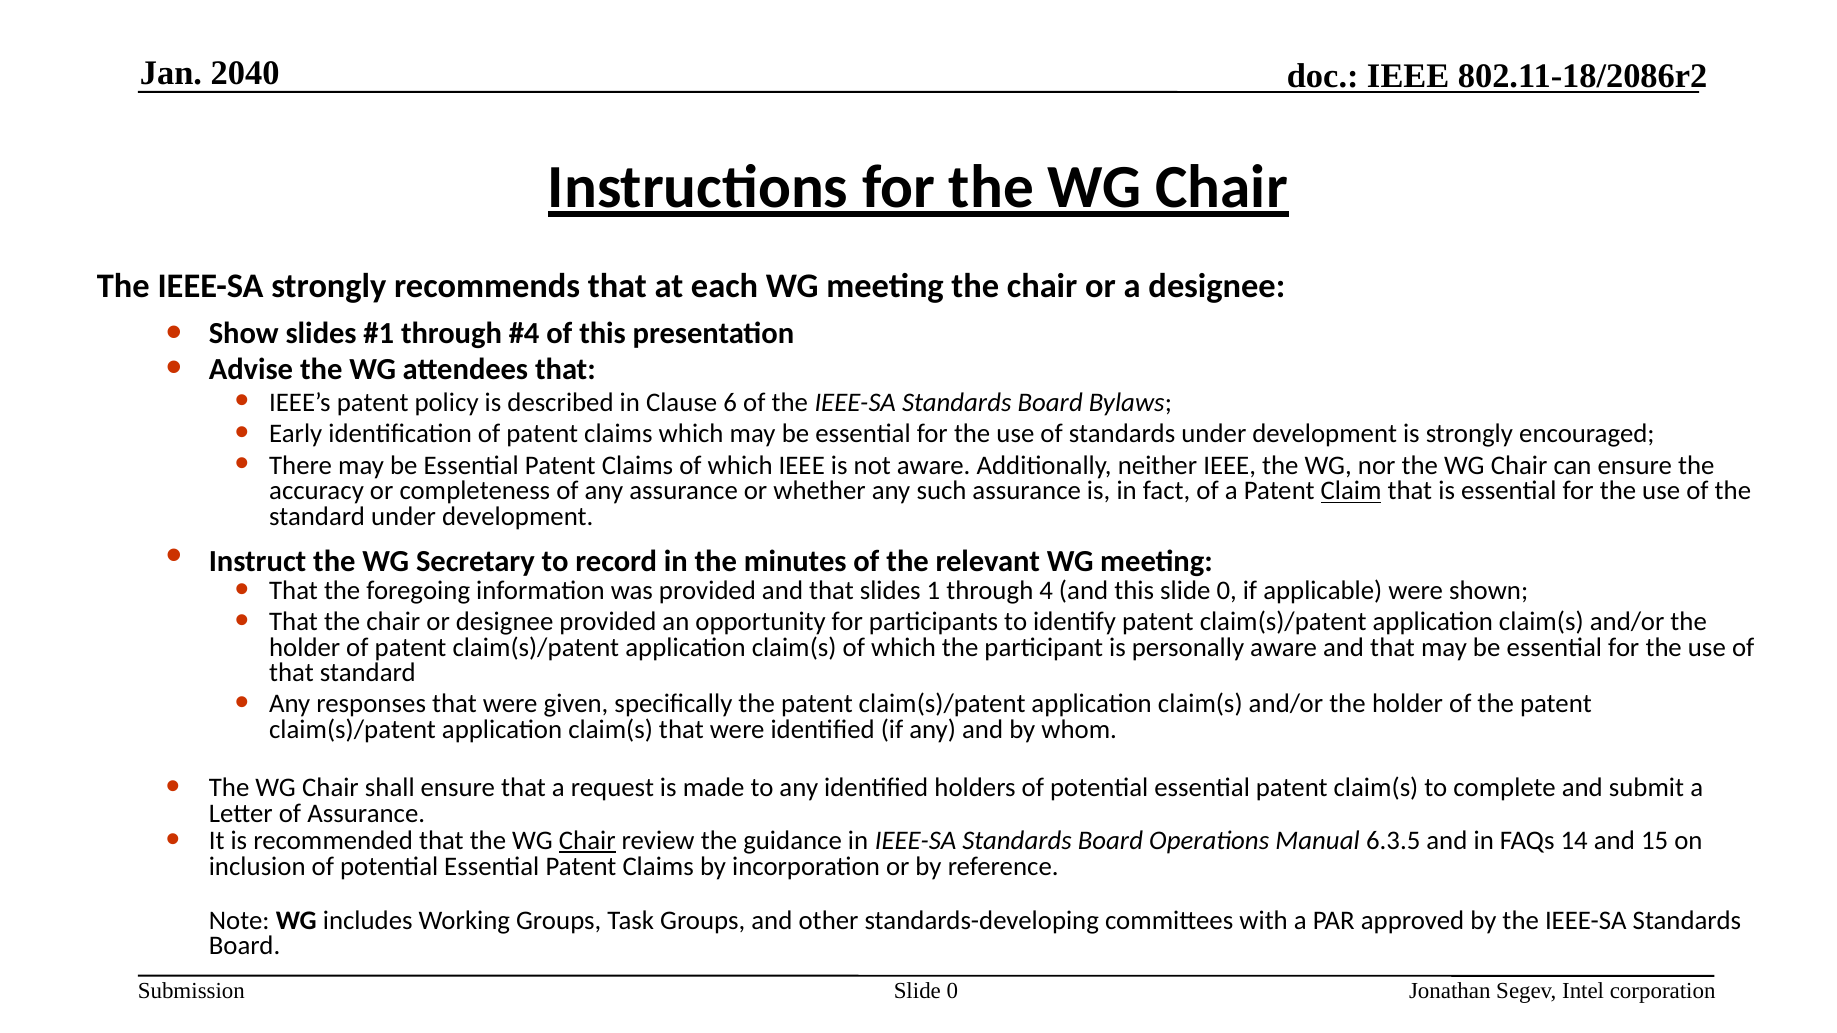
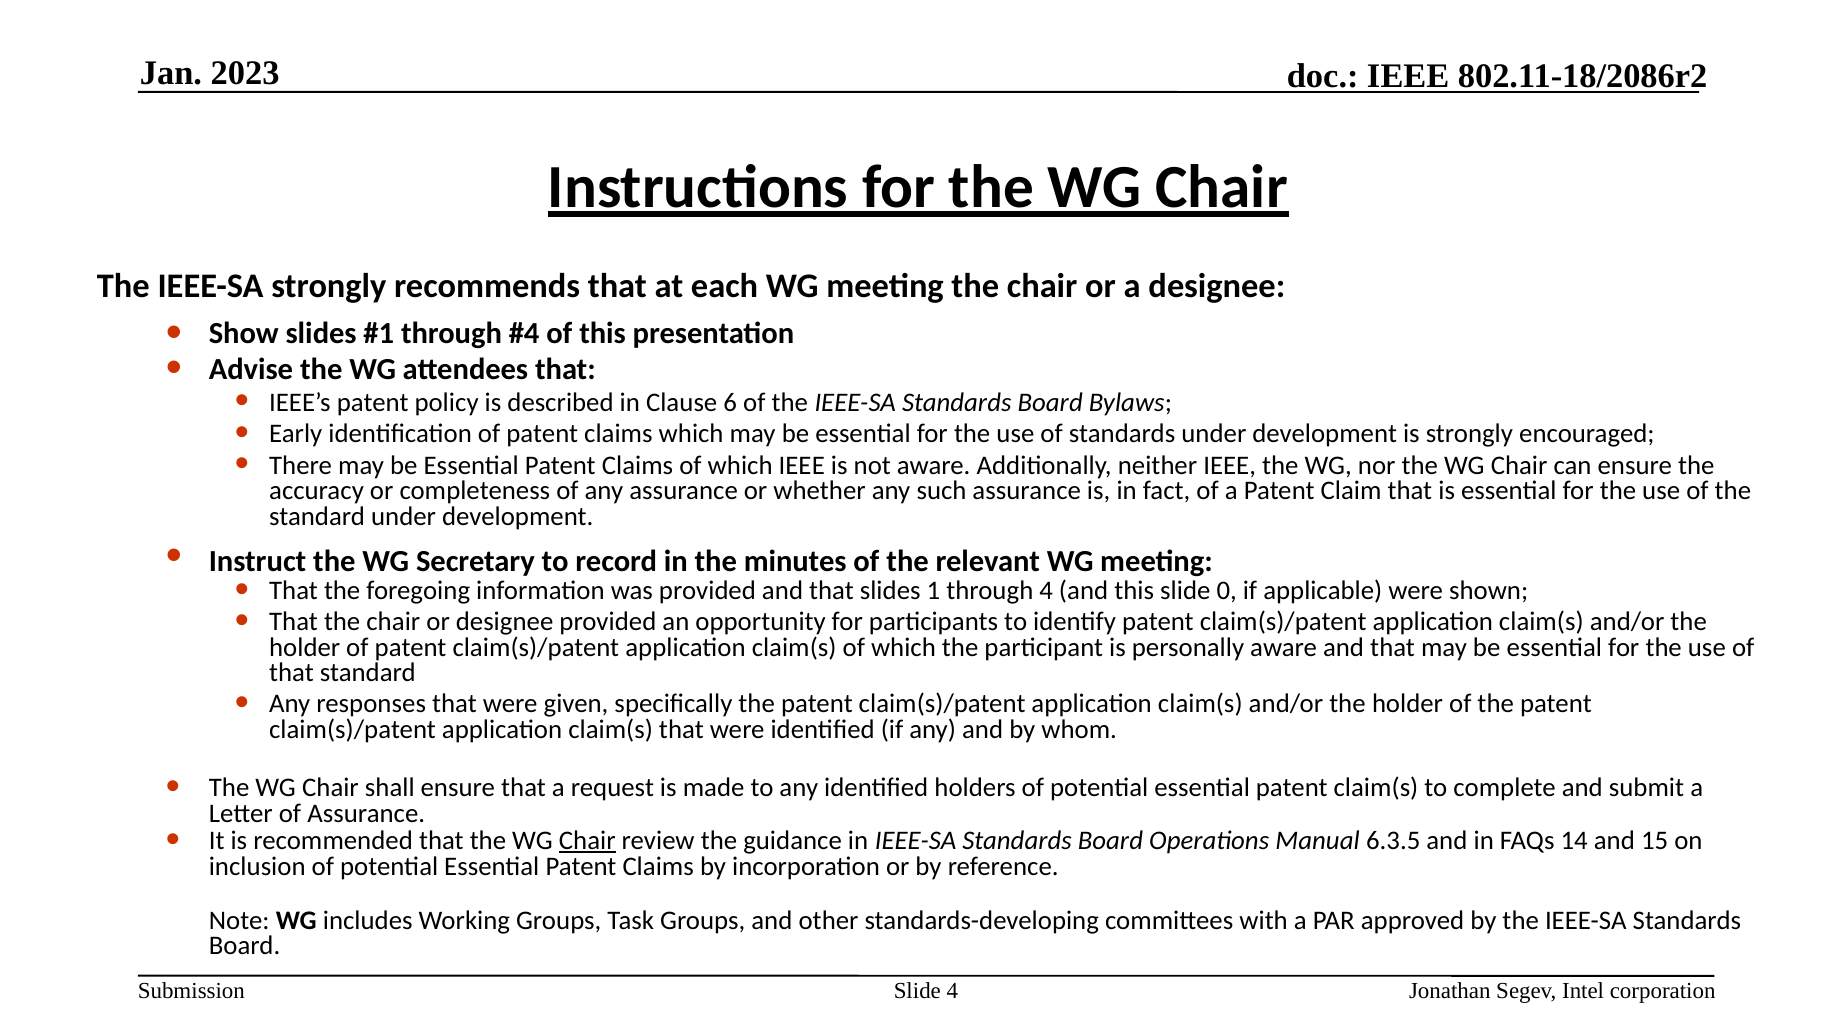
2040: 2040 -> 2023
Claim underline: present -> none
0 at (952, 991): 0 -> 4
